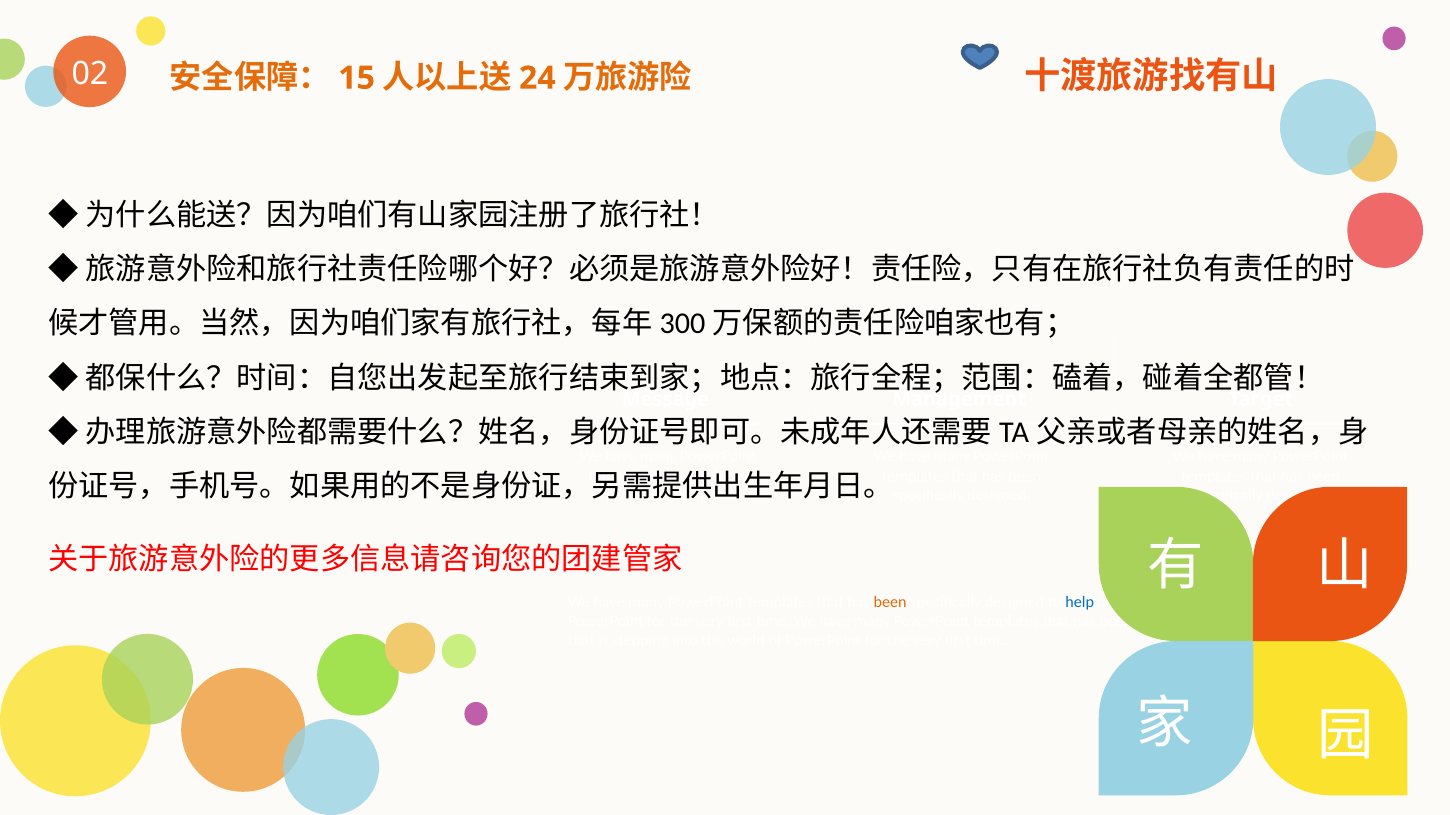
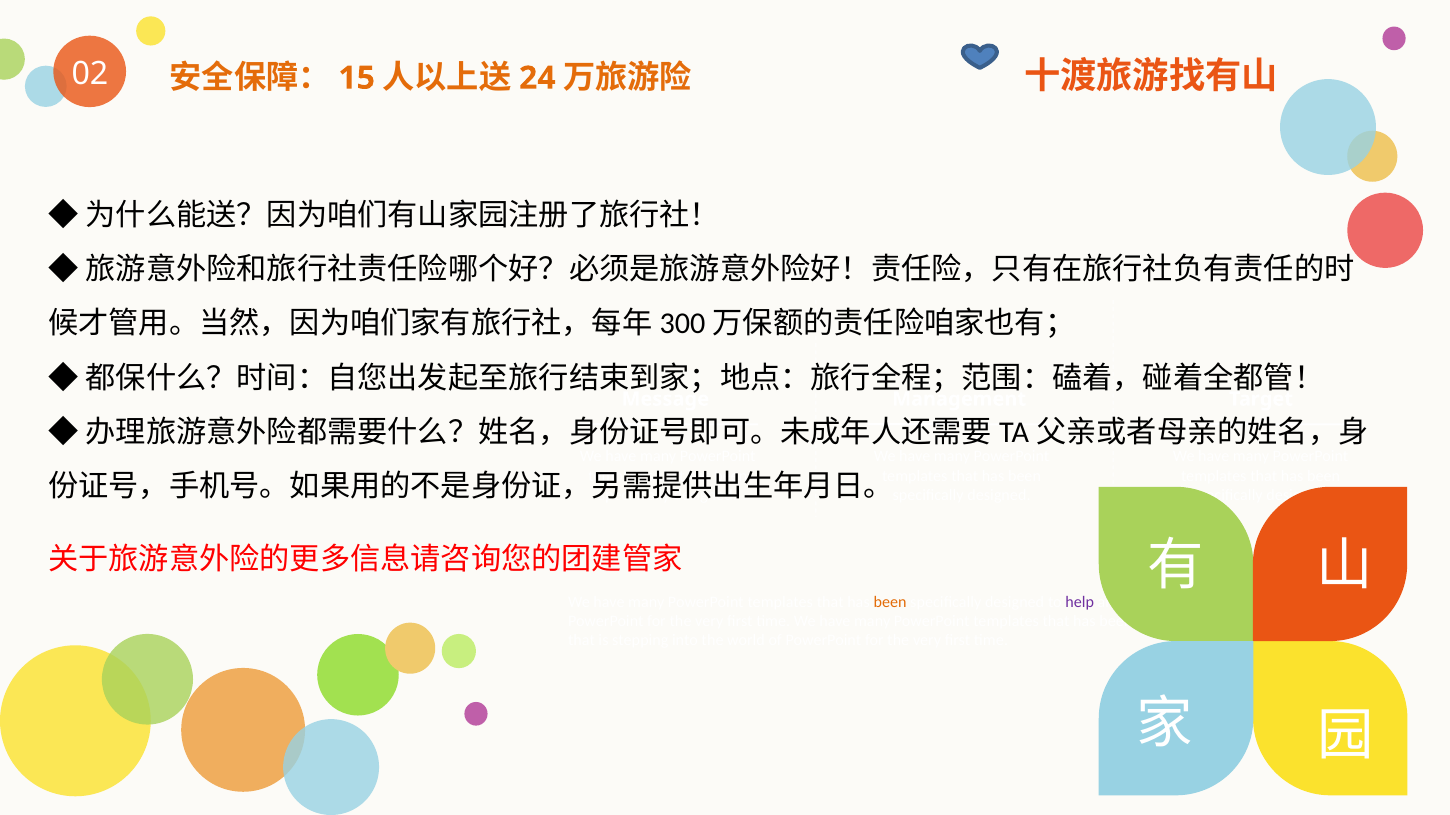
help at (1080, 602) colour: blue -> purple
